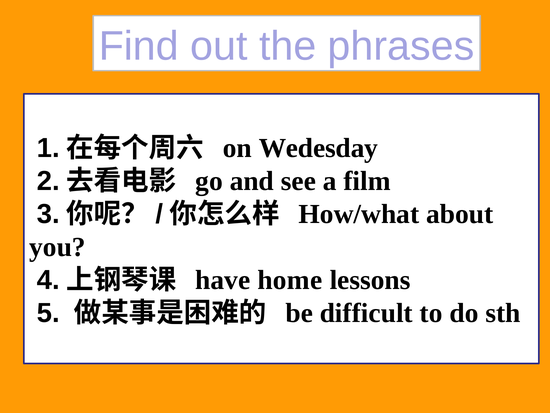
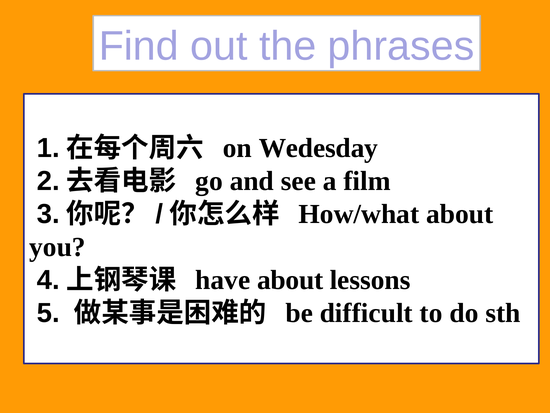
have home: home -> about
